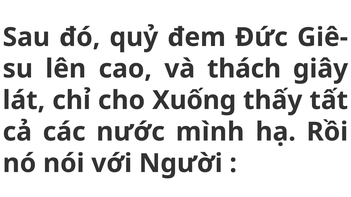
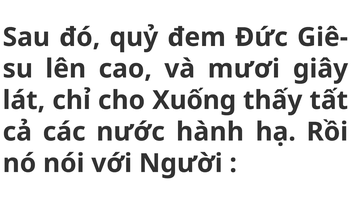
thách: thách -> mươi
mình: mình -> hành
